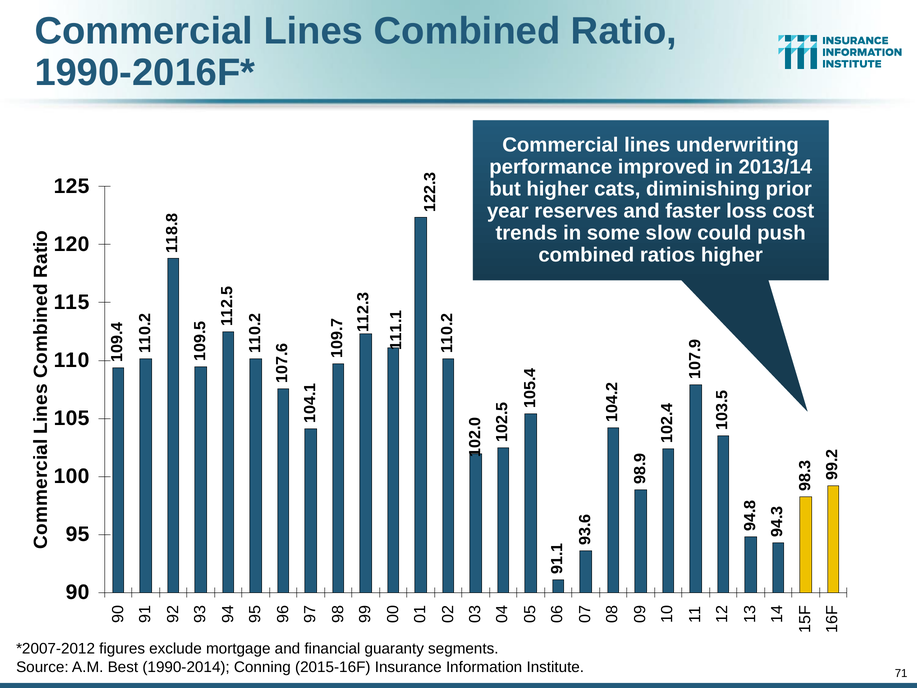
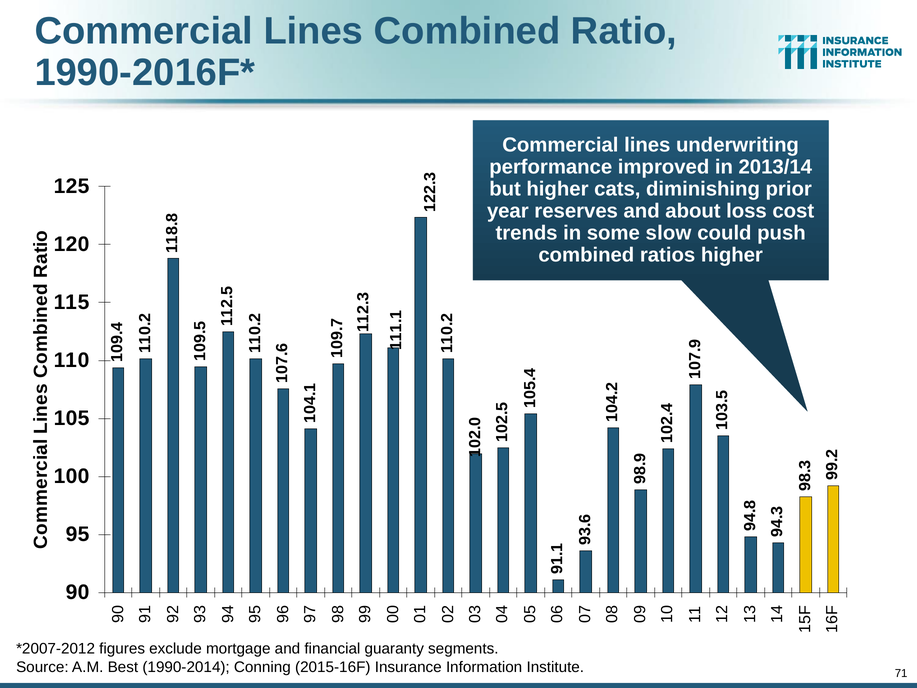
faster: faster -> about
